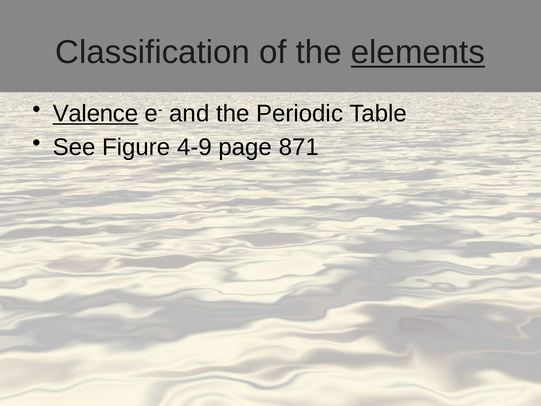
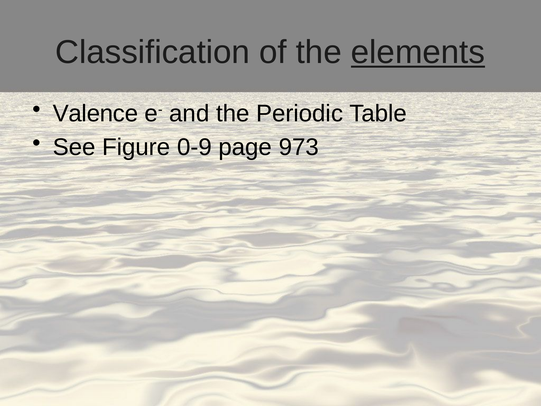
Valence underline: present -> none
4-9: 4-9 -> 0-9
871: 871 -> 973
